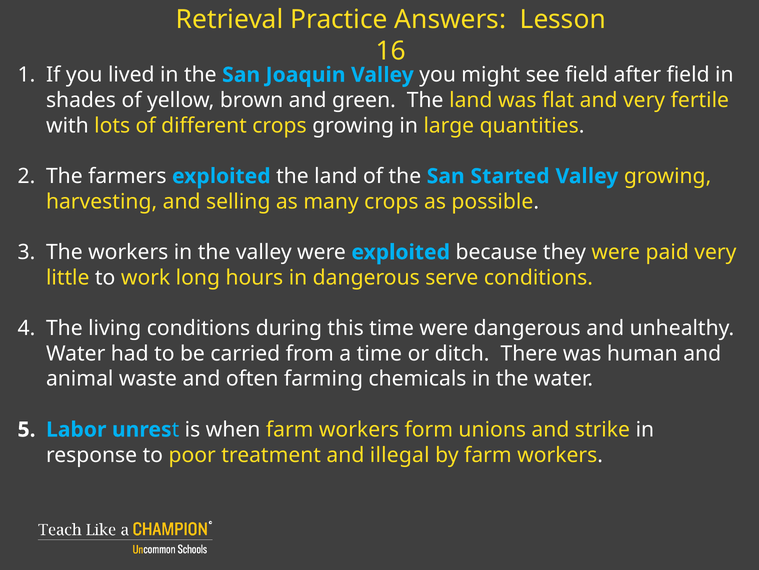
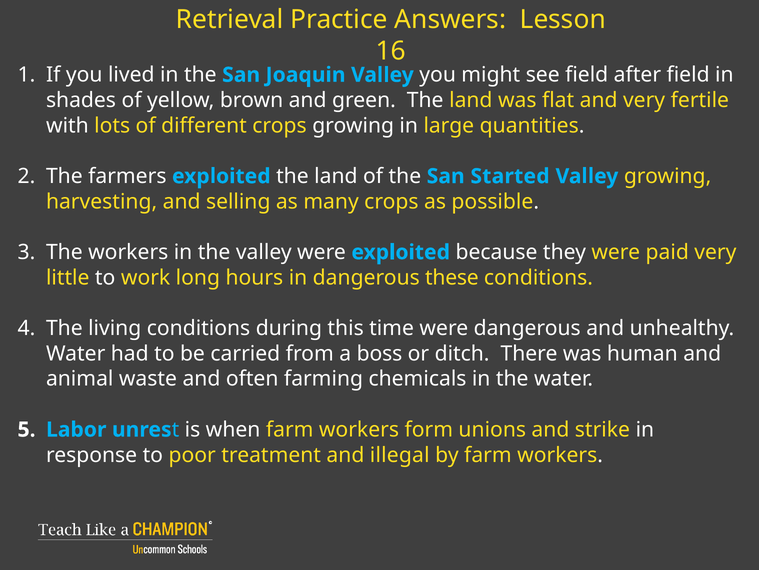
serve: serve -> these
a time: time -> boss
